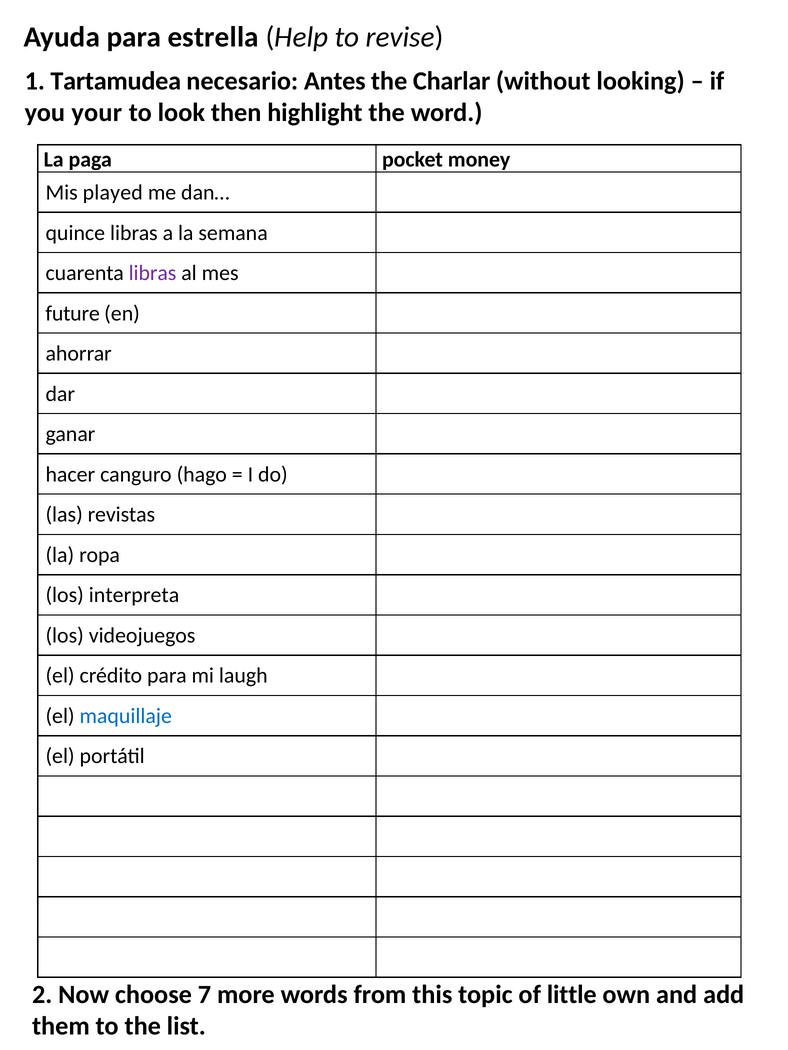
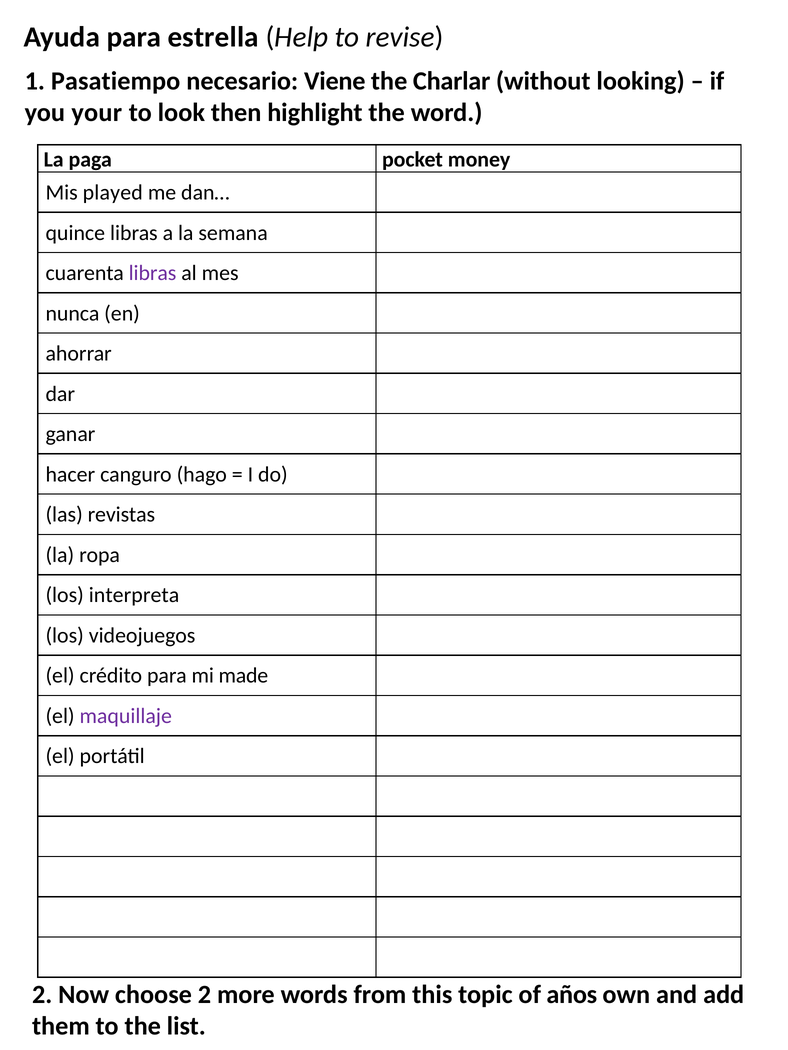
Tartamudea: Tartamudea -> Pasatiempo
Antes: Antes -> Viene
future: future -> nunca
laugh: laugh -> made
maquillaje colour: blue -> purple
choose 7: 7 -> 2
little: little -> años
